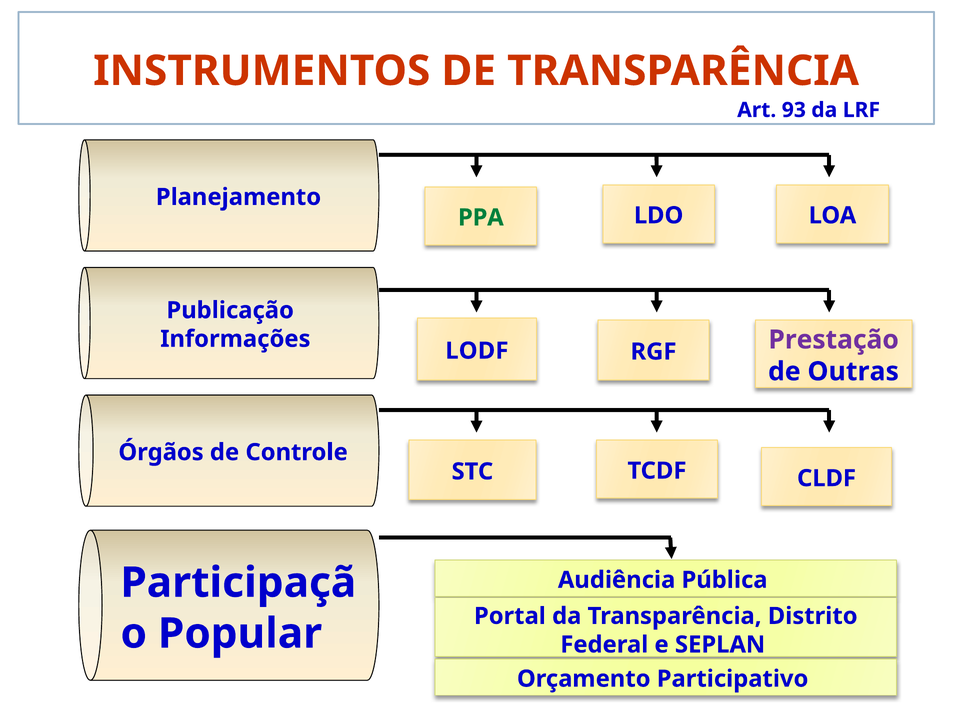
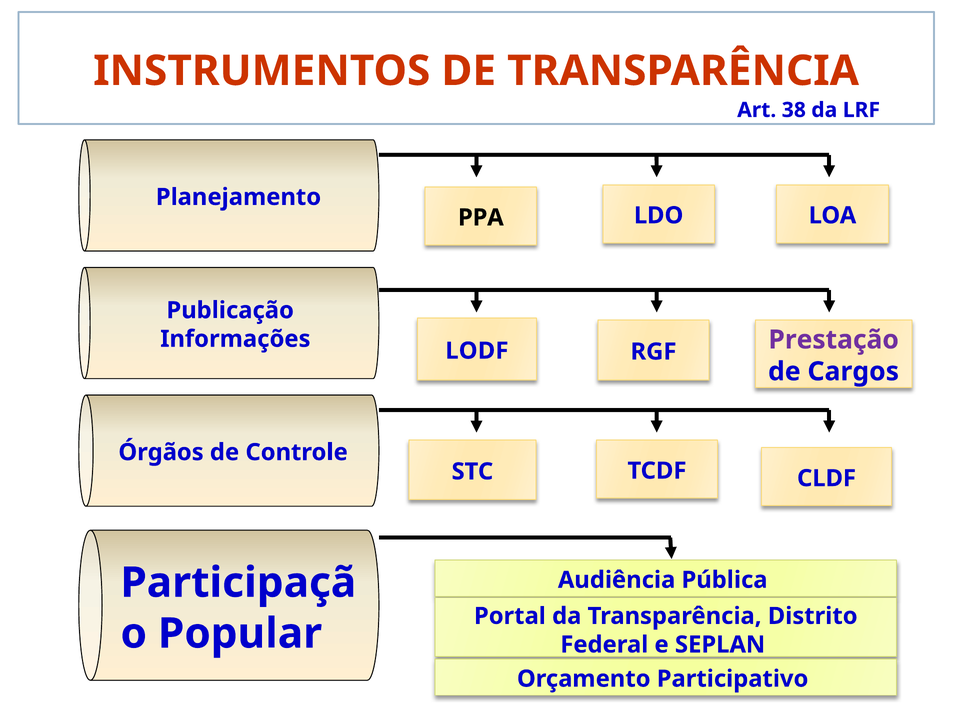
93: 93 -> 38
PPA colour: green -> black
Outras: Outras -> Cargos
